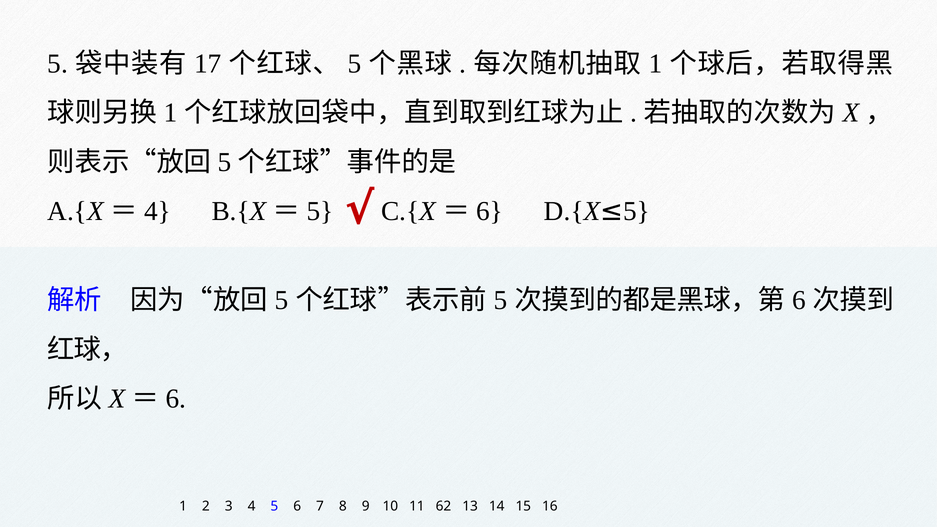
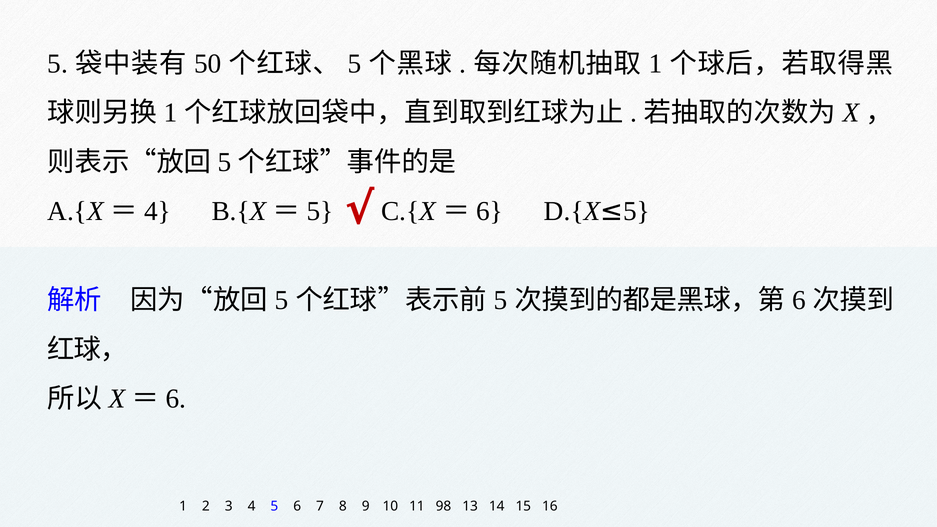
17: 17 -> 50
62: 62 -> 98
